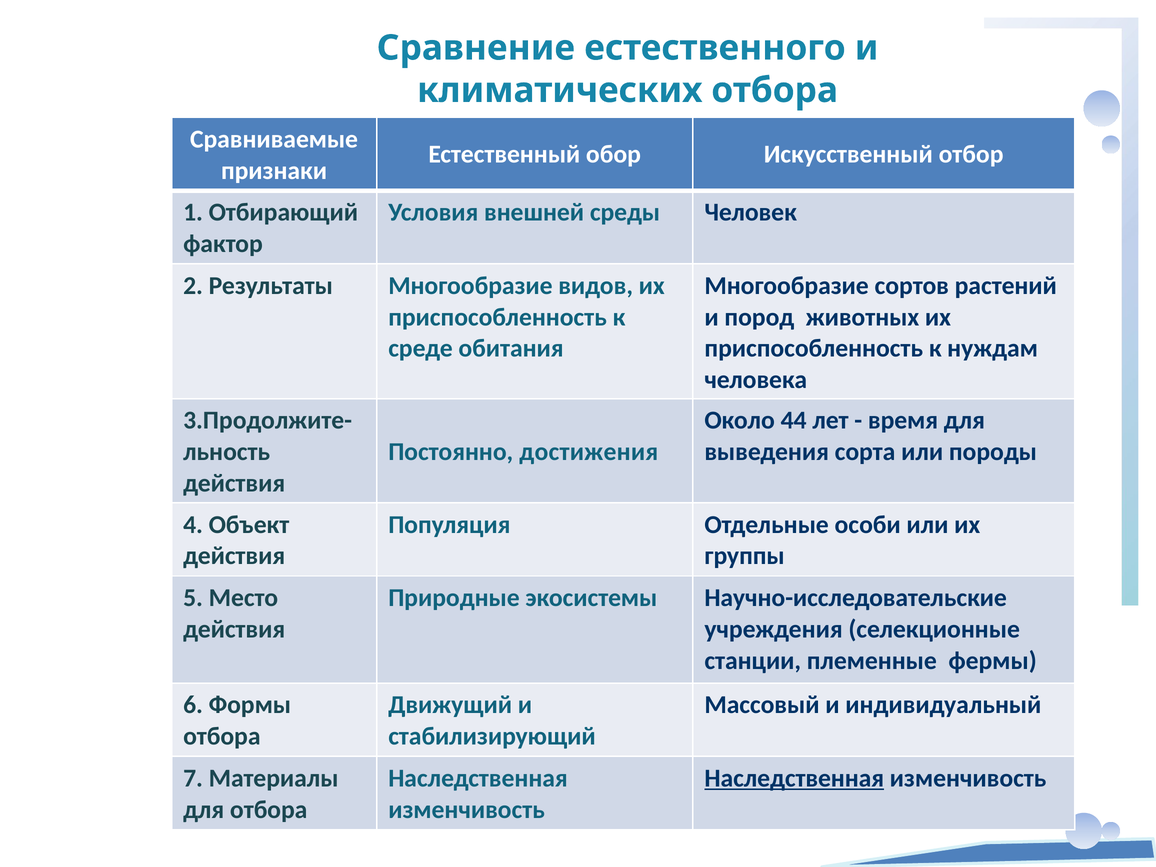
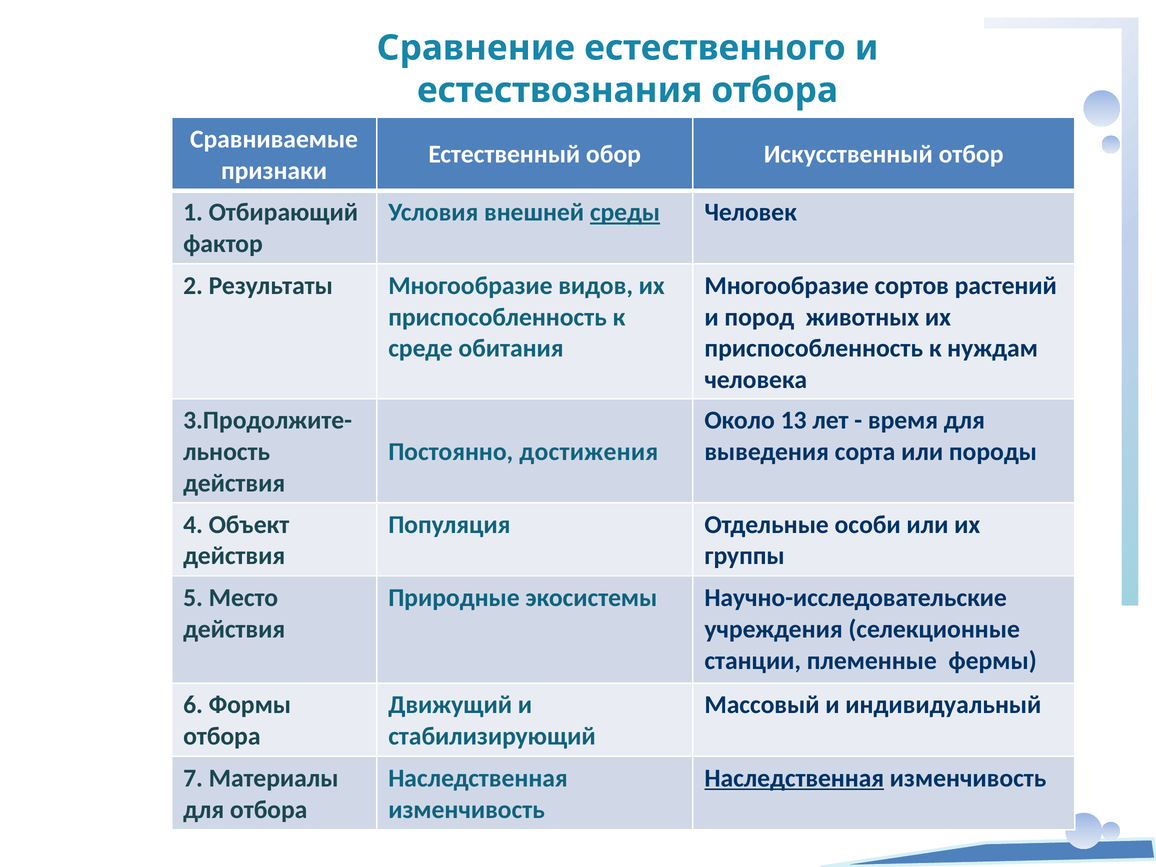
климатических: климатических -> естествознания
среды underline: none -> present
44: 44 -> 13
